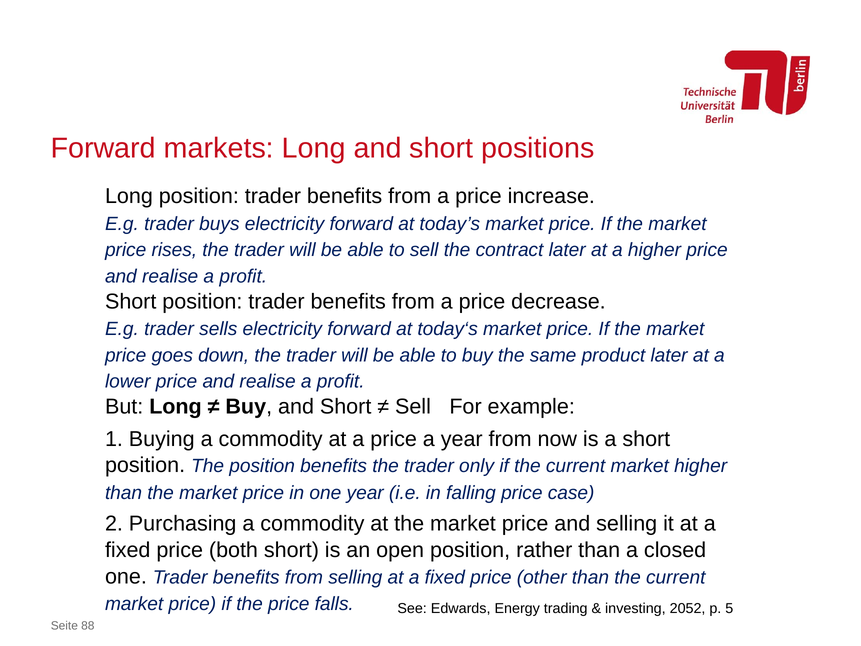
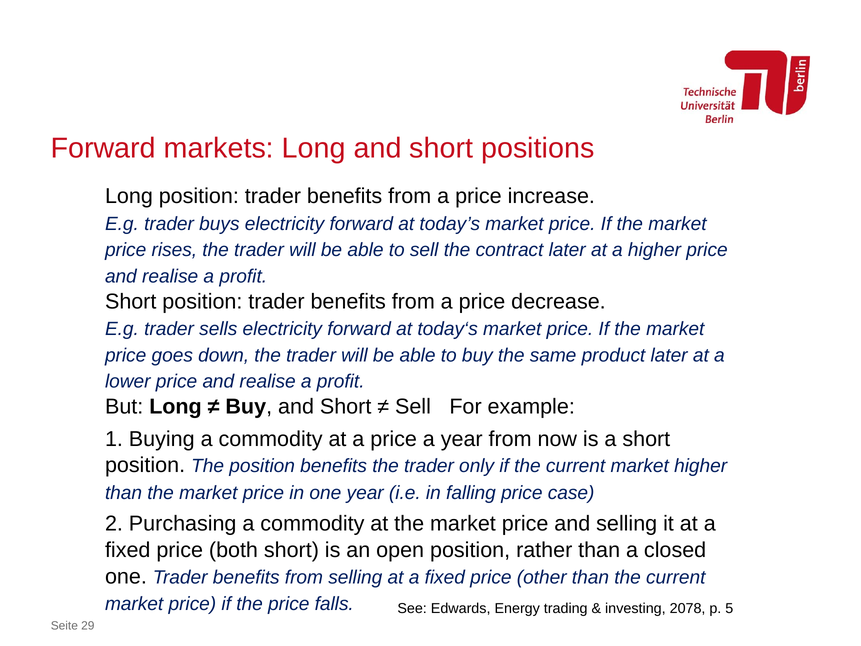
2052: 2052 -> 2078
88: 88 -> 29
